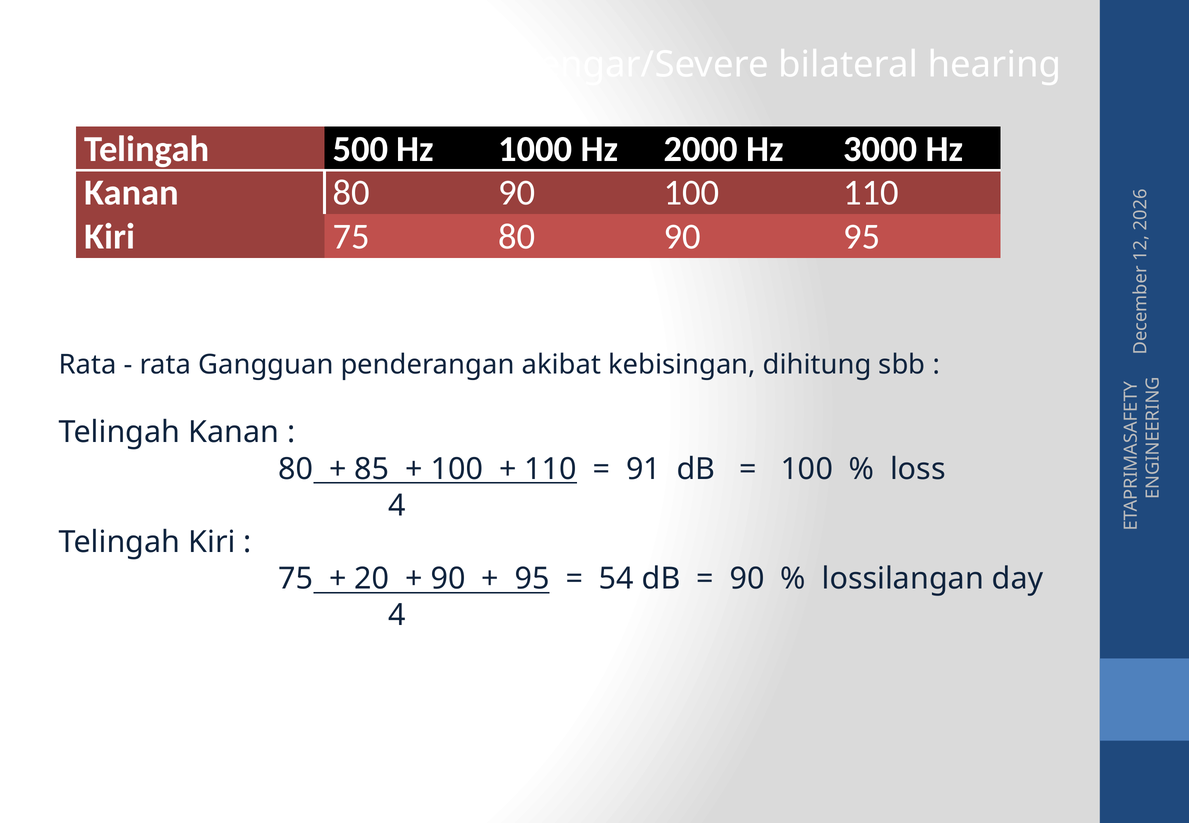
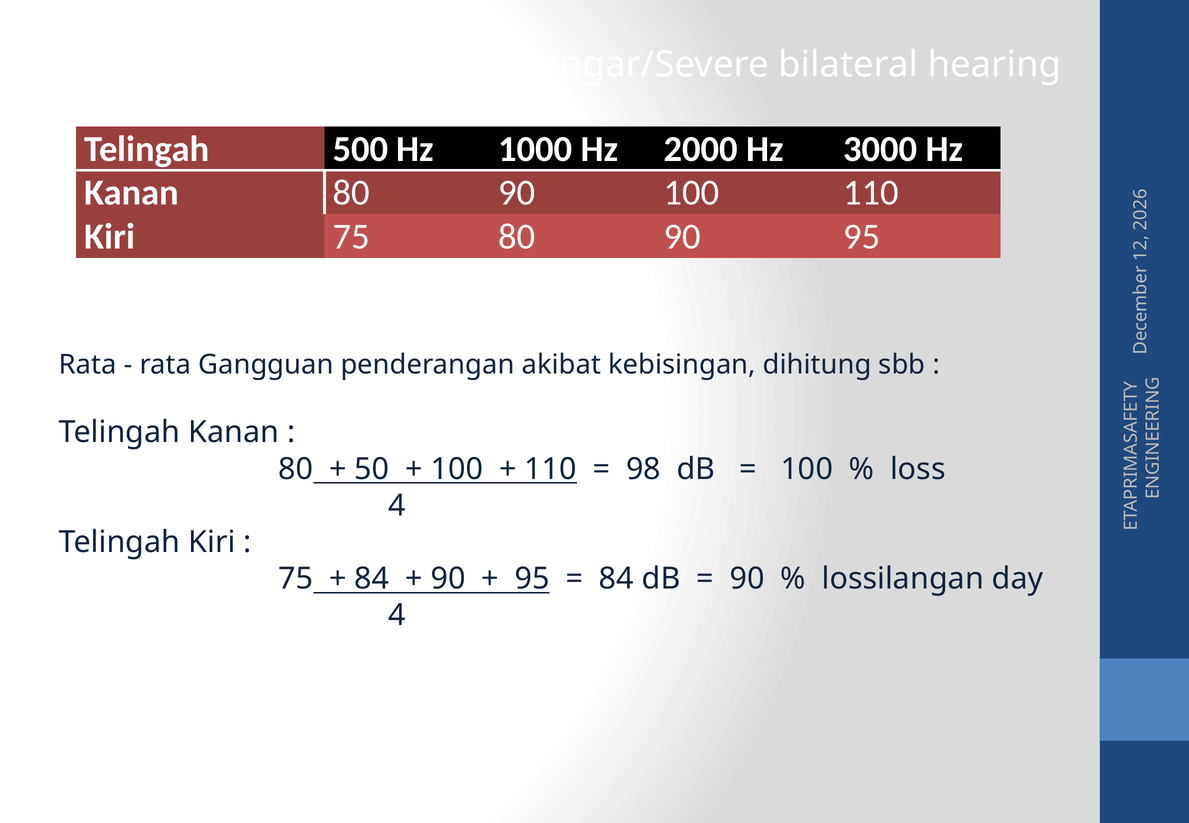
85: 85 -> 50
91: 91 -> 98
20 at (372, 579): 20 -> 84
54 at (616, 579): 54 -> 84
